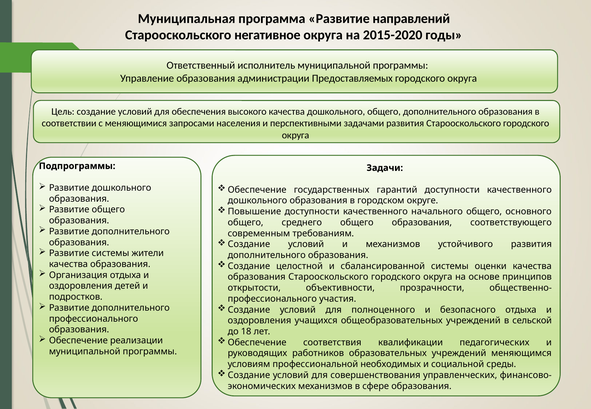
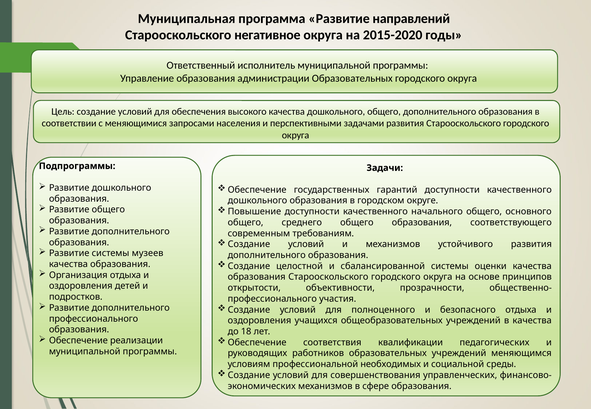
администрации Предоставляемых: Предоставляемых -> Образовательных
жители: жители -> музеев
в сельской: сельской -> качества
